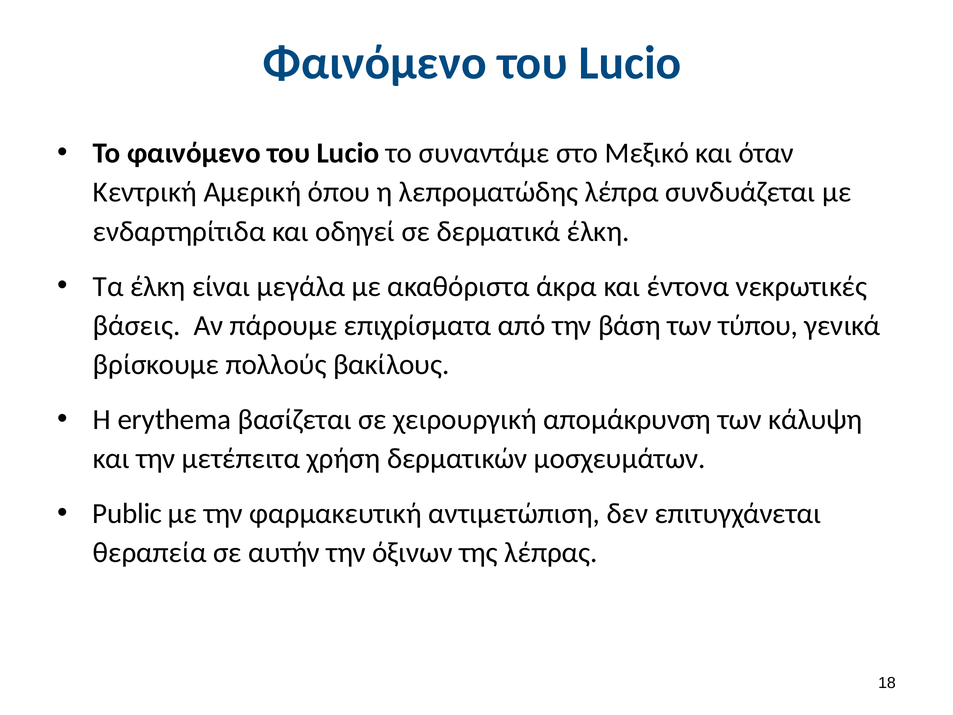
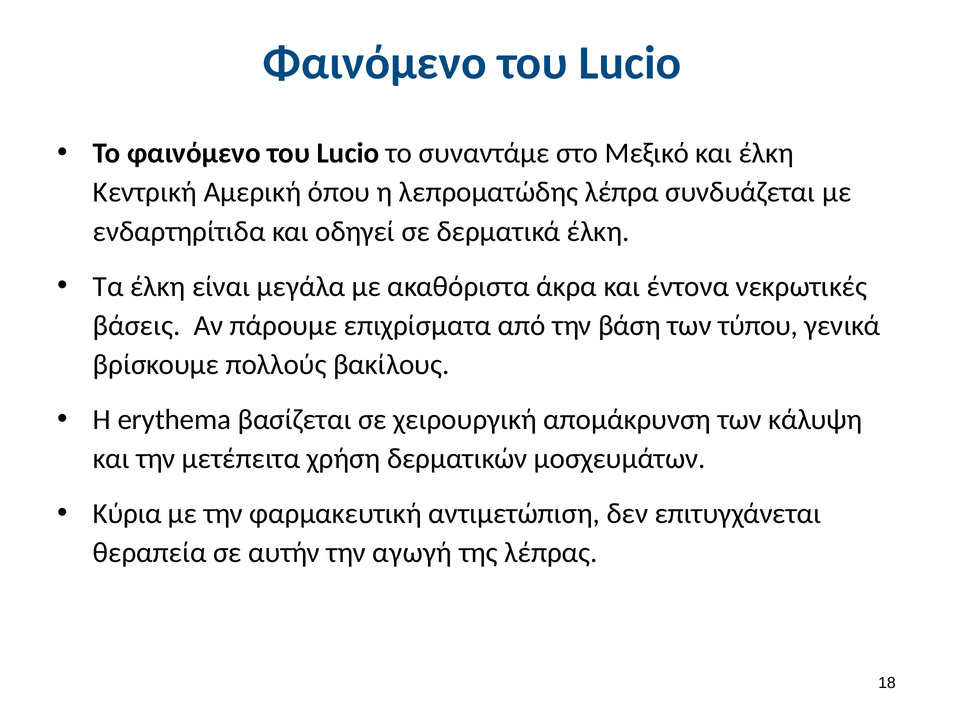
και όταν: όταν -> έλκη
Public: Public -> Κύρια
όξινων: όξινων -> αγωγή
